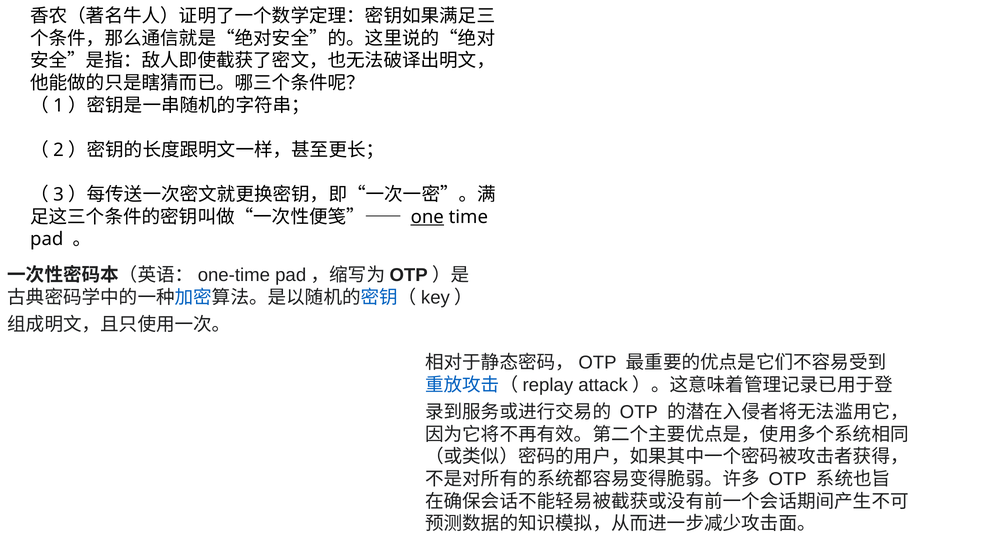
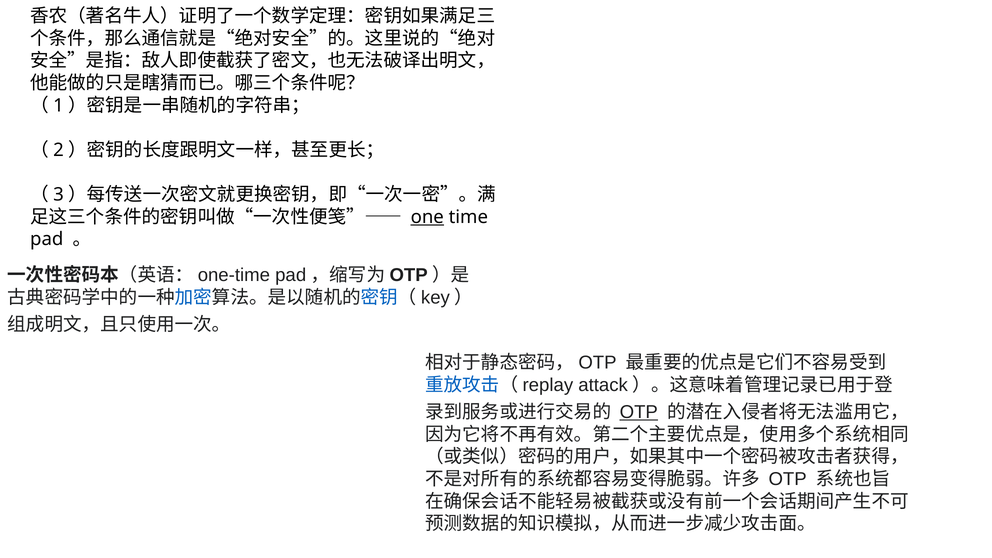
OTP at (639, 412) underline: none -> present
